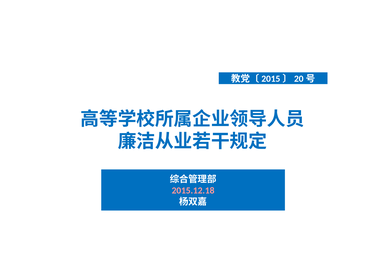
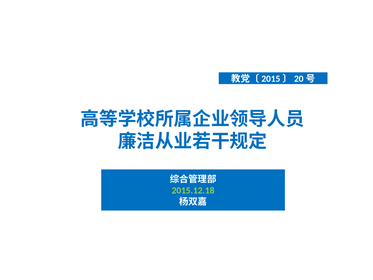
2015.12.18 colour: pink -> light green
